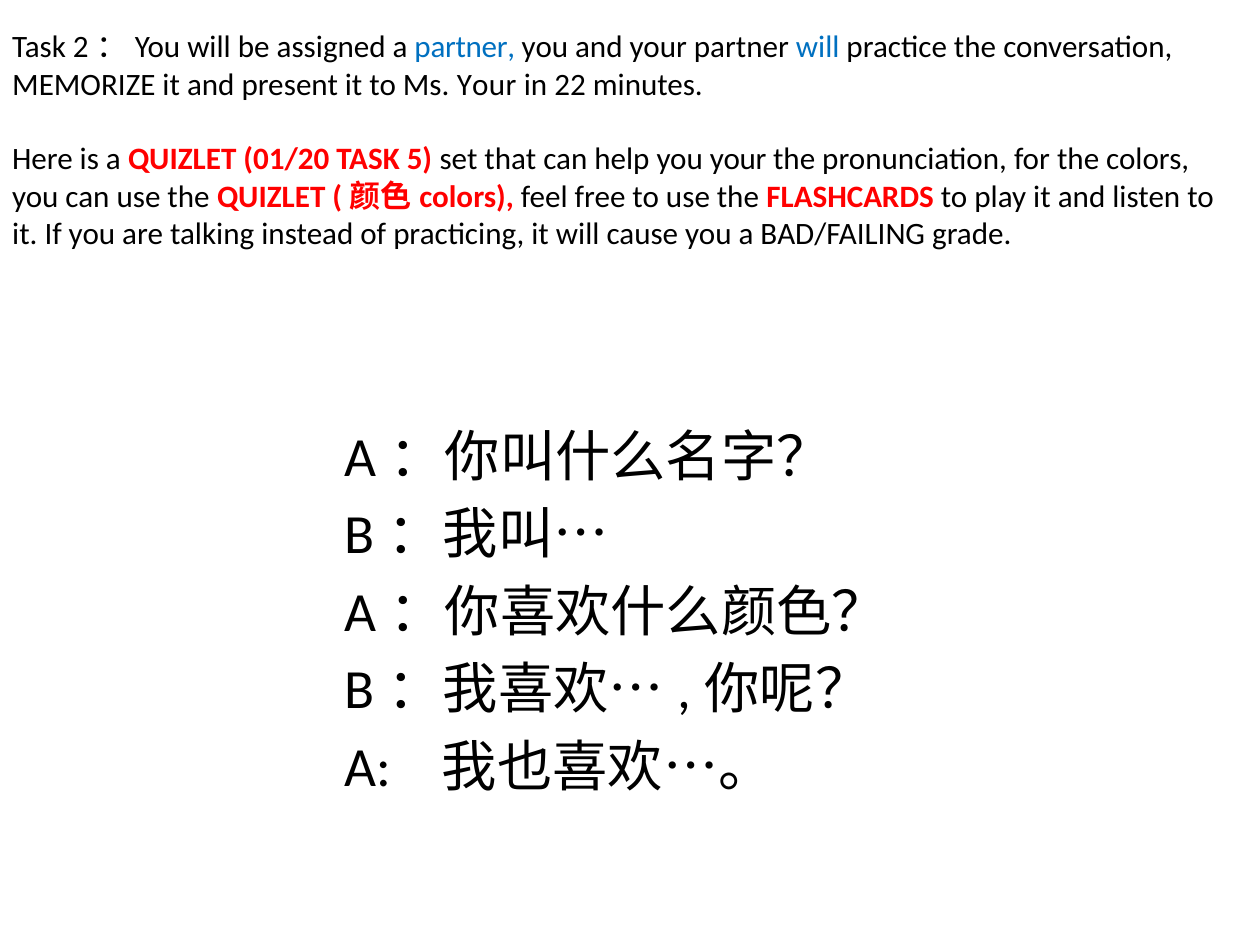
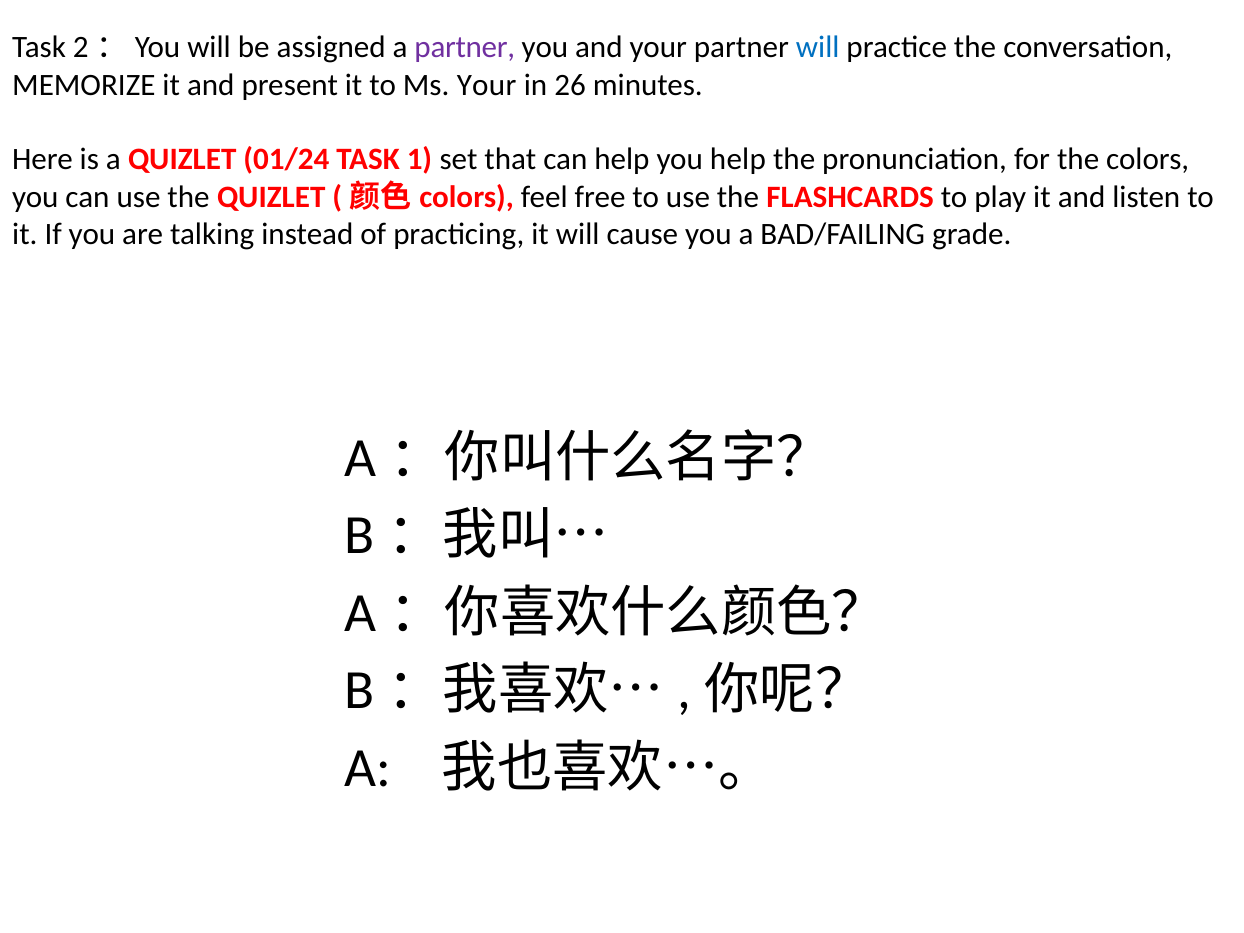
partner at (465, 48) colour: blue -> purple
22: 22 -> 26
01/20: 01/20 -> 01/24
5: 5 -> 1
you your: your -> help
